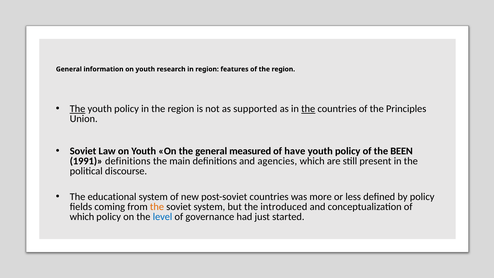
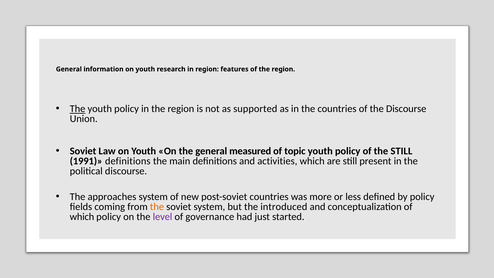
the at (308, 109) underline: present -> none
the Principles: Principles -> Discourse
have: have -> topic
the BEEN: BEEN -> STILL
agencies: agencies -> activities
educational: educational -> approaches
level colour: blue -> purple
